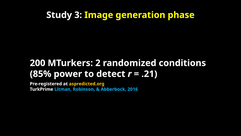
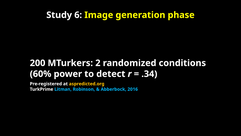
3: 3 -> 6
85%: 85% -> 60%
.21: .21 -> .34
